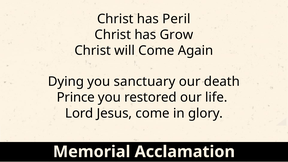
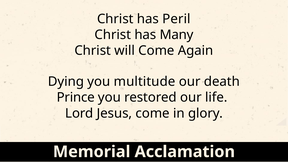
Grow: Grow -> Many
sanctuary: sanctuary -> multitude
